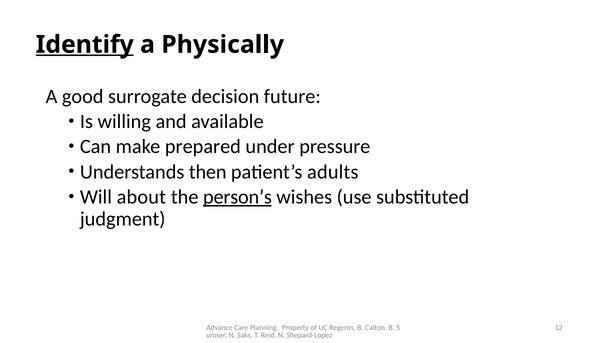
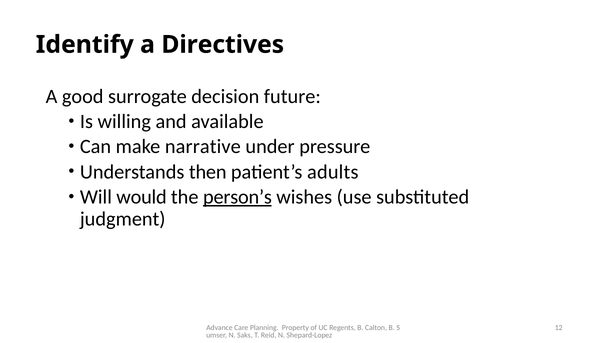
Identify underline: present -> none
Physically: Physically -> Directives
prepared: prepared -> narrative
about: about -> would
